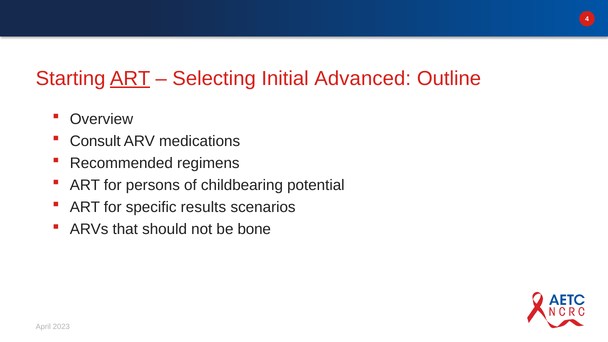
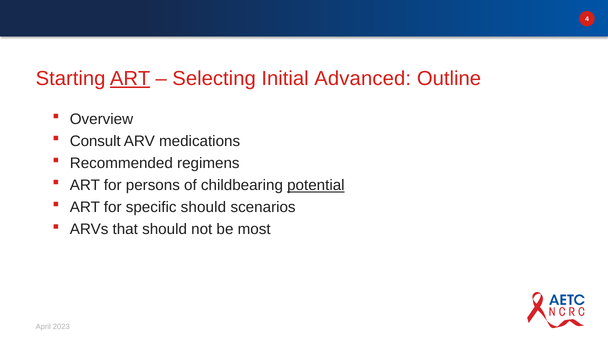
potential underline: none -> present
specific results: results -> should
bone: bone -> most
